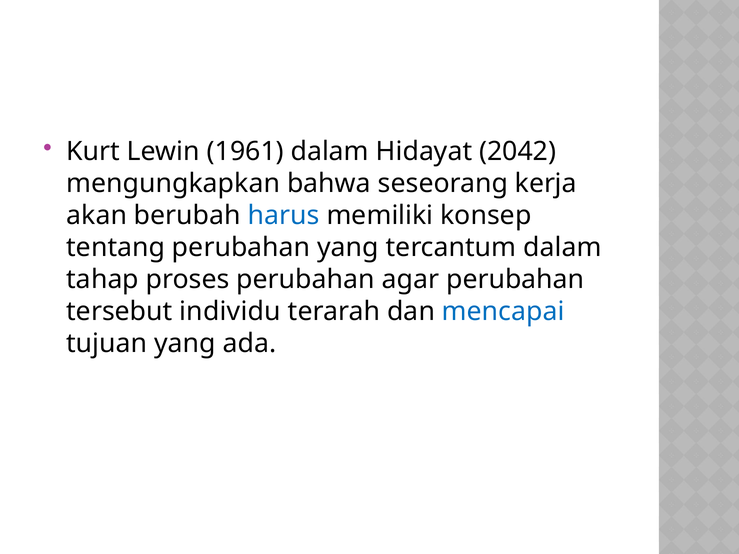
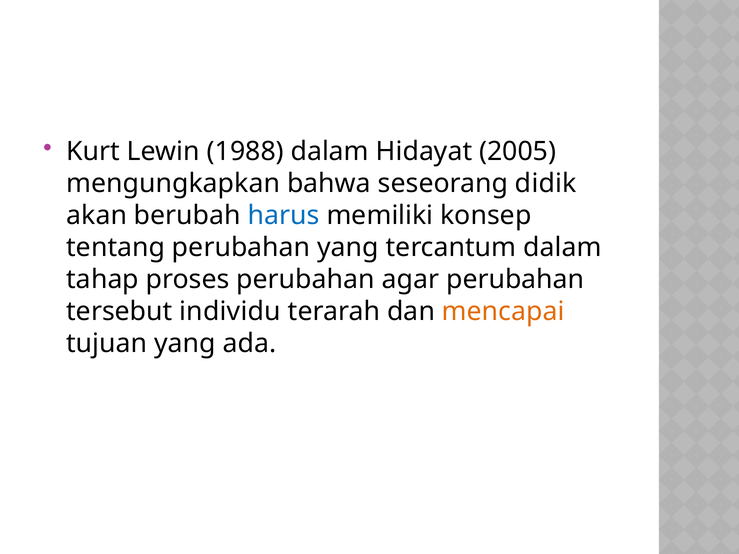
1961: 1961 -> 1988
2042: 2042 -> 2005
kerja: kerja -> didik
mencapai colour: blue -> orange
